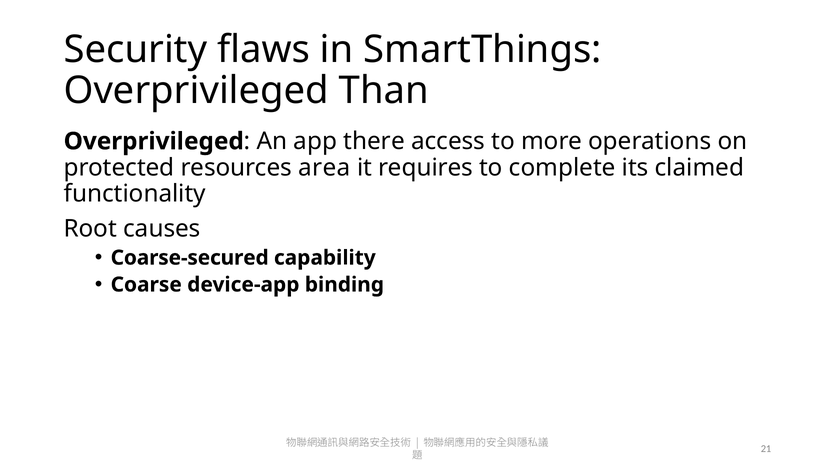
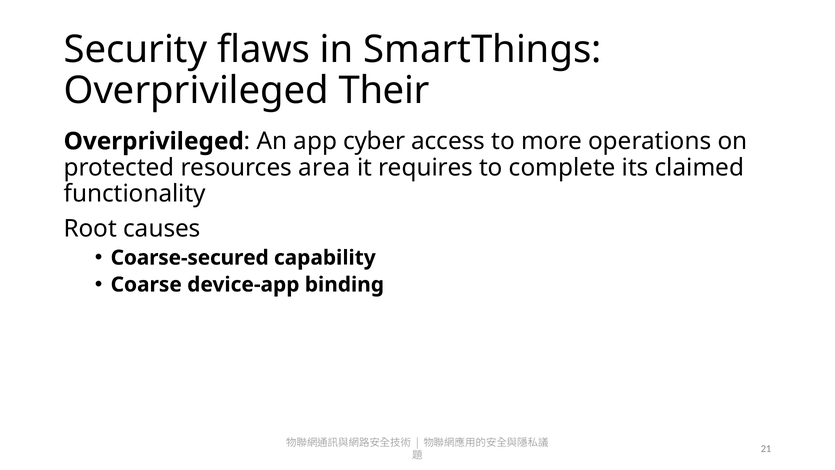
Than: Than -> Their
there: there -> cyber
